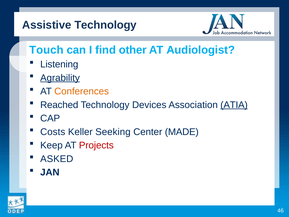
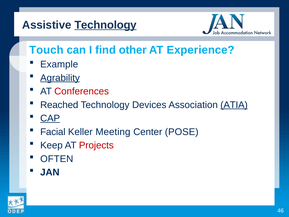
Technology at (106, 25) underline: none -> present
Audiologist: Audiologist -> Experience
Listening: Listening -> Example
Conferences colour: orange -> red
CAP underline: none -> present
Costs: Costs -> Facial
Seeking: Seeking -> Meeting
MADE: MADE -> POSE
ASKED: ASKED -> OFTEN
